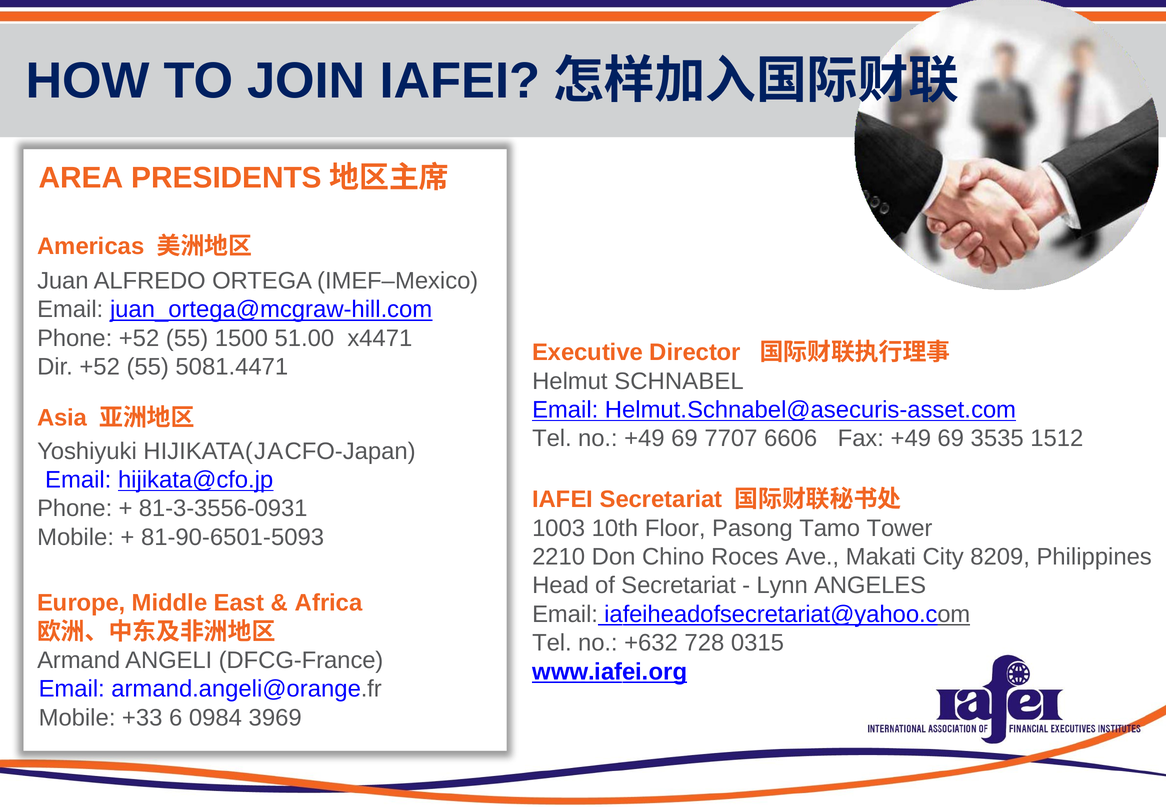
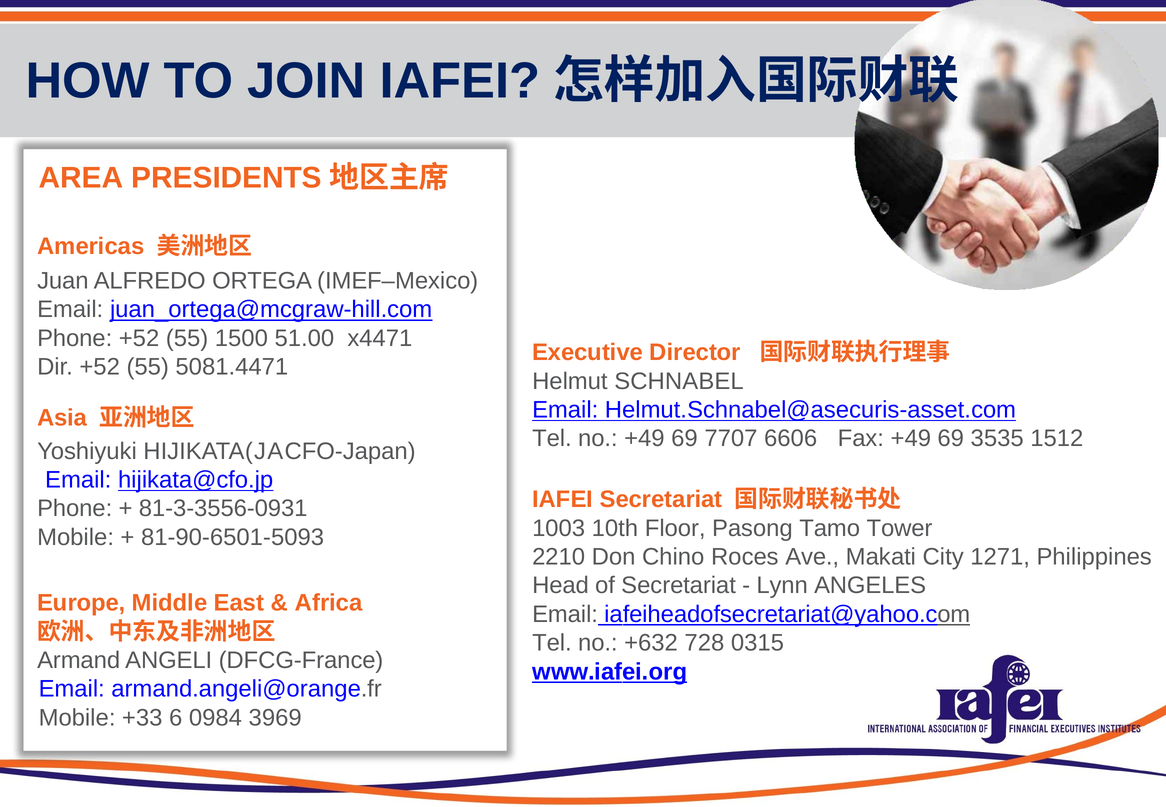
8209: 8209 -> 1271
